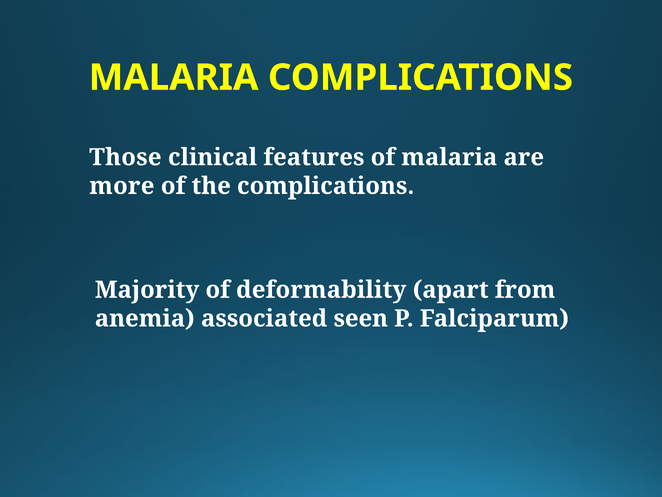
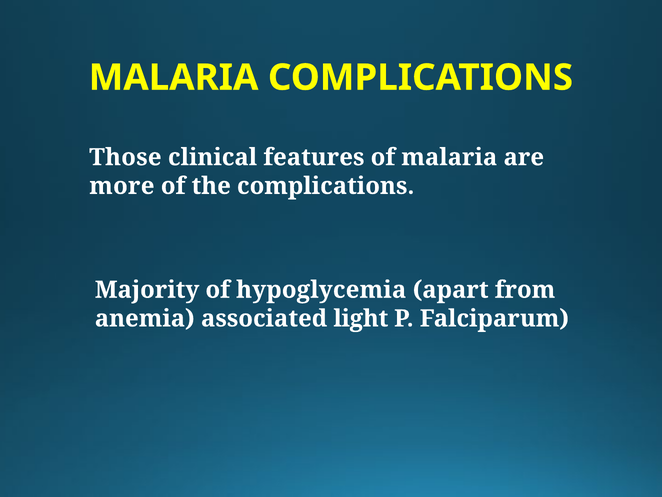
deformability: deformability -> hypoglycemia
seen: seen -> light
